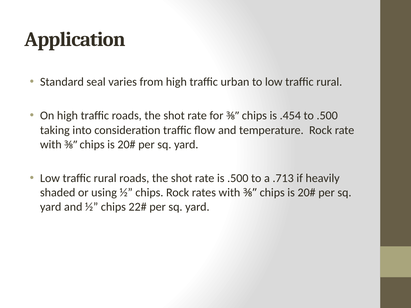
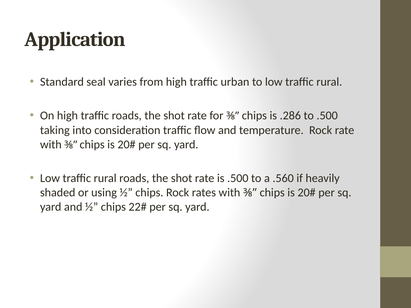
.454: .454 -> .286
.713: .713 -> .560
